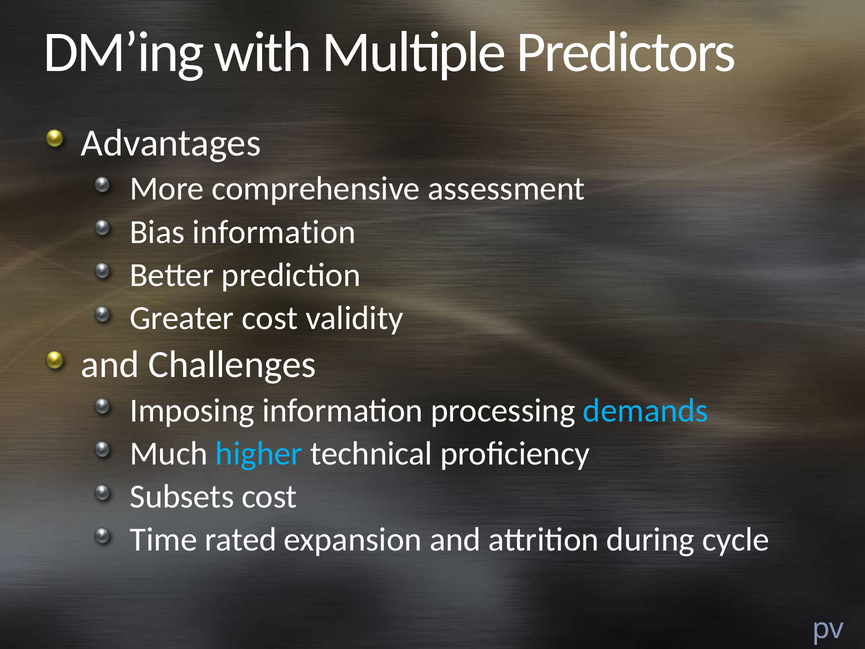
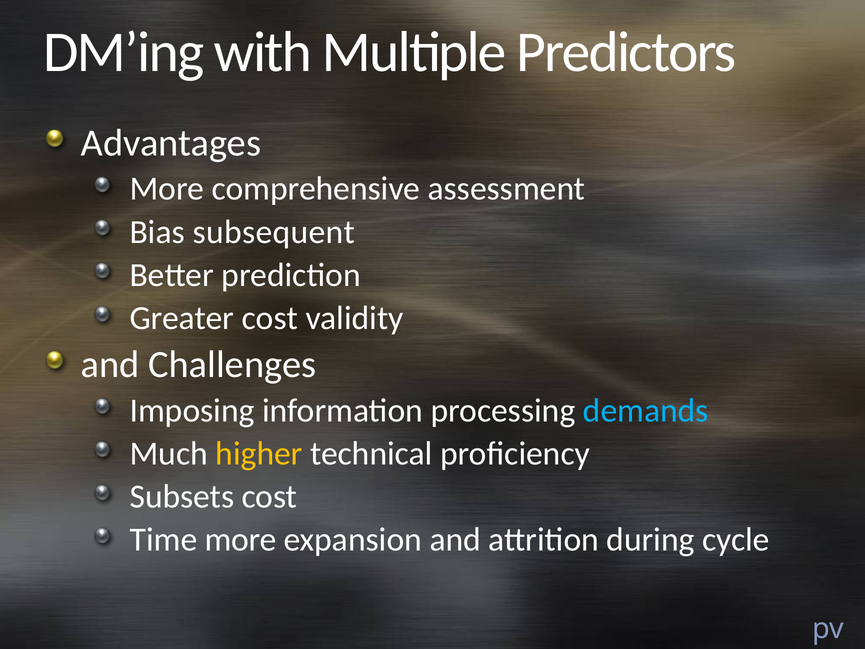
Bias information: information -> subsequent
higher colour: light blue -> yellow
Time rated: rated -> more
